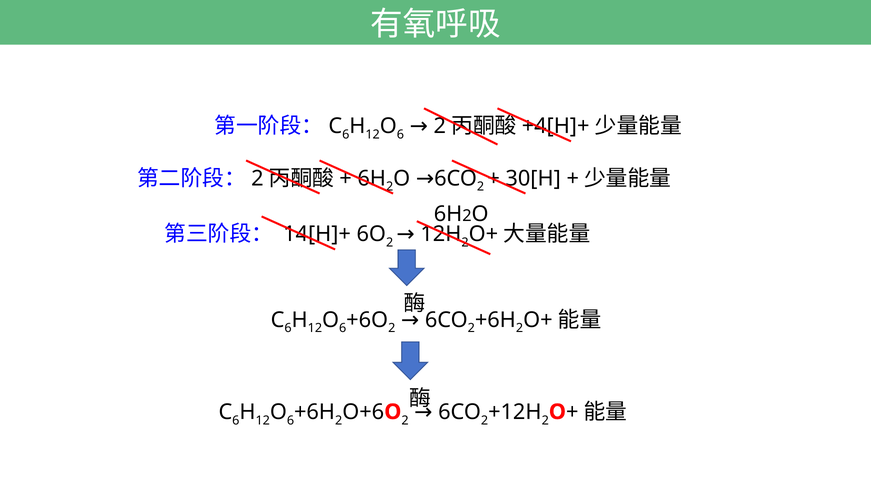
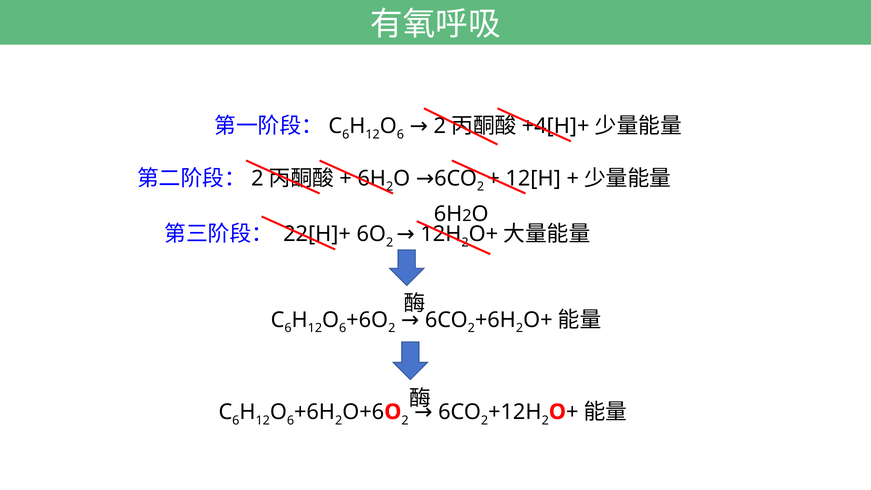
30[H: 30[H -> 12[H
14[H]+: 14[H]+ -> 22[H]+
